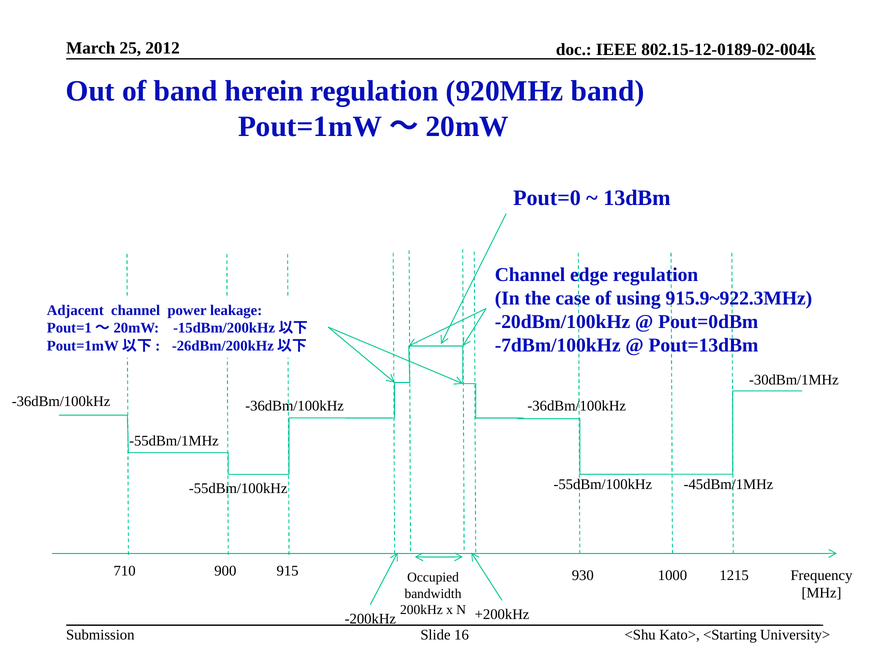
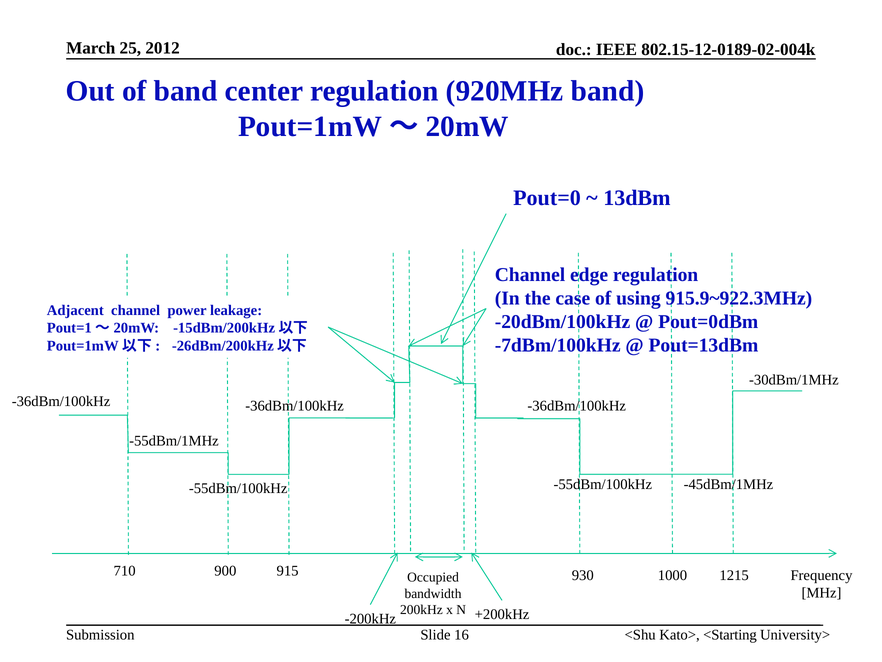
herein: herein -> center
